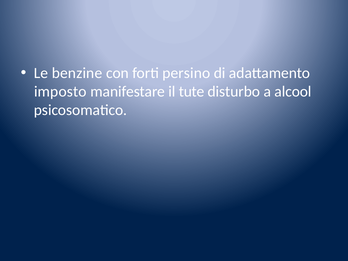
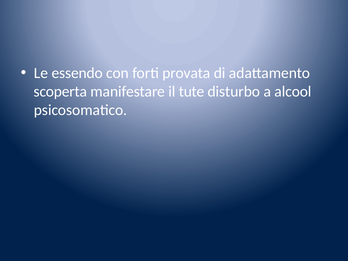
benzine: benzine -> essendo
persino: persino -> provata
imposto: imposto -> scoperta
